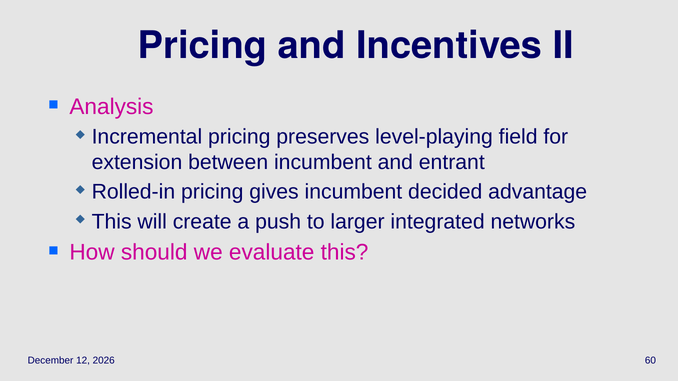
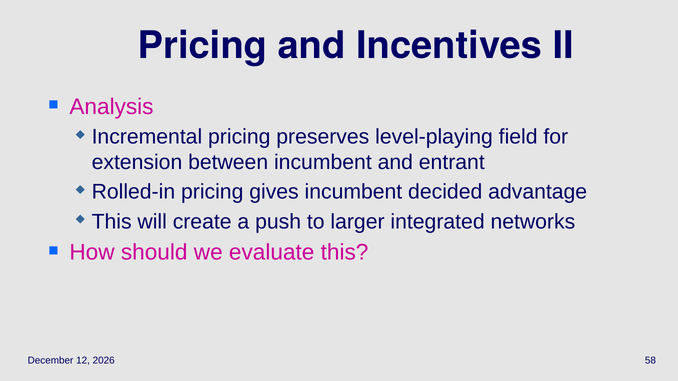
60: 60 -> 58
